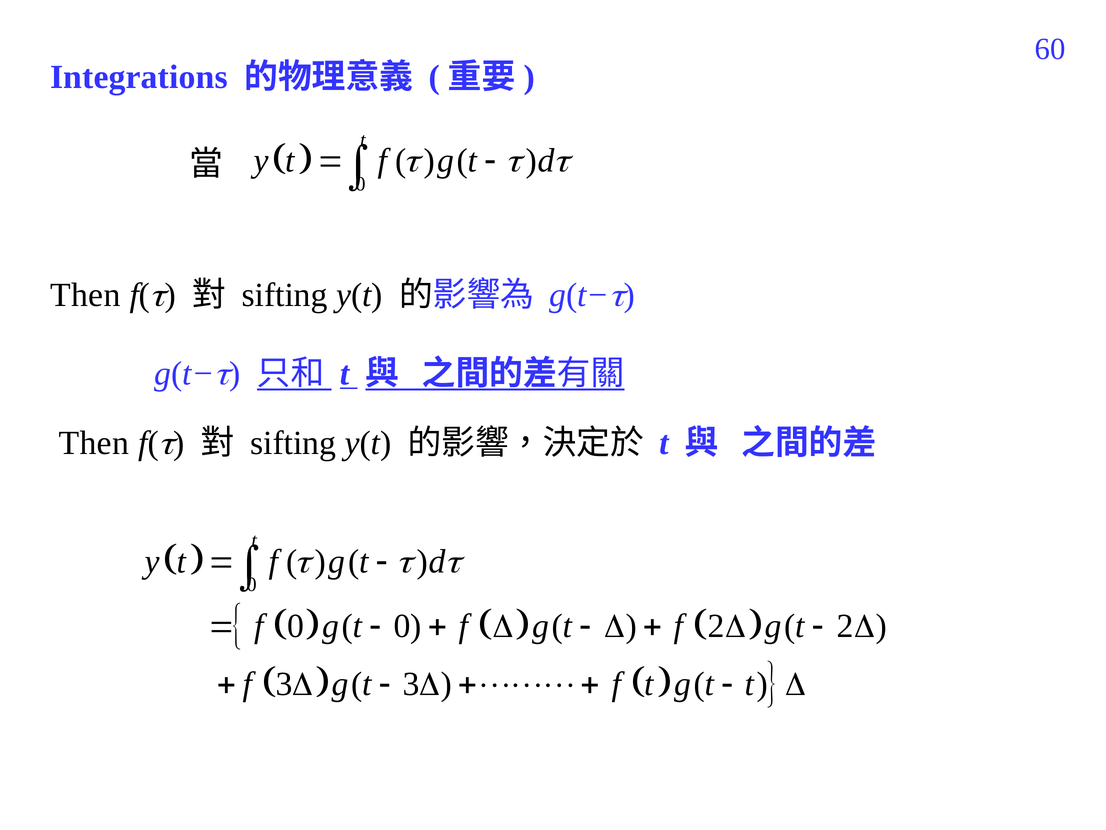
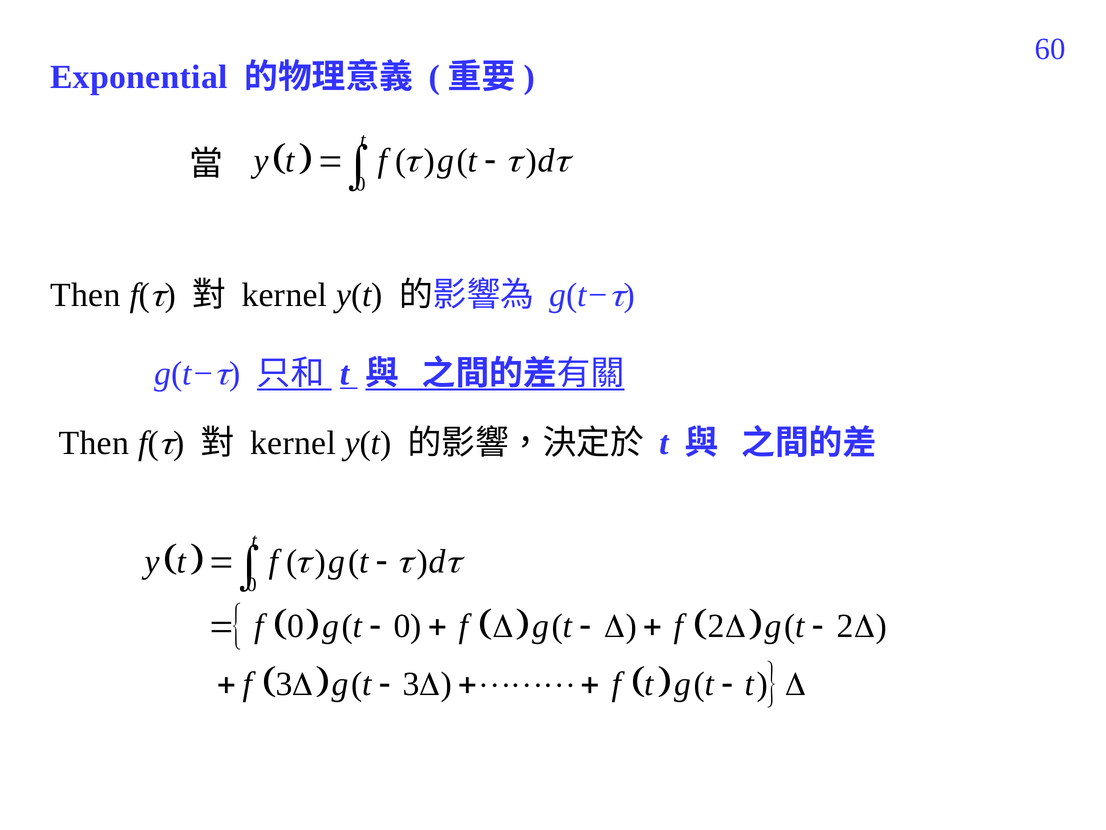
Integrations: Integrations -> Exponential
sifting at (285, 295): sifting -> kernel
sifting at (293, 443): sifting -> kernel
